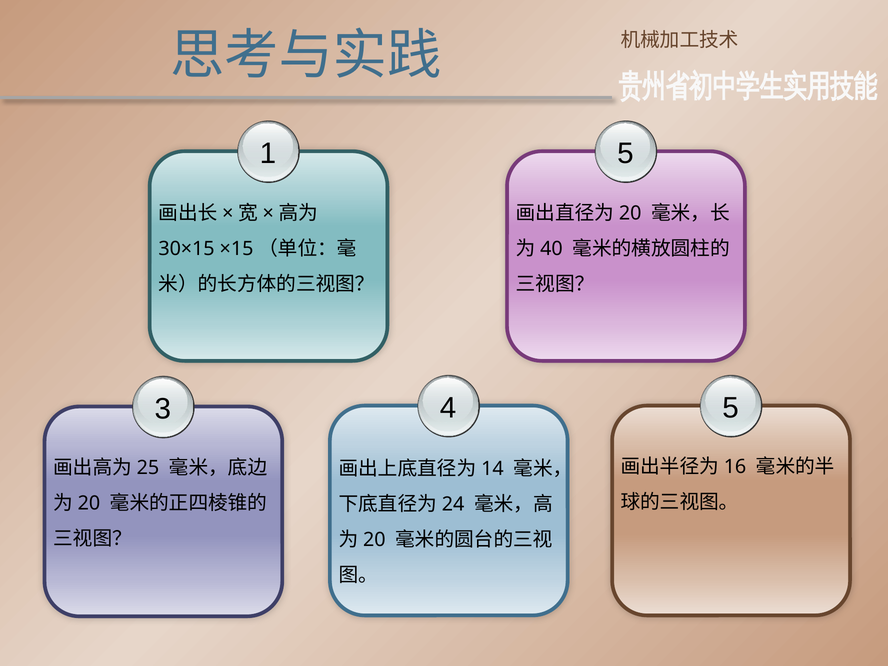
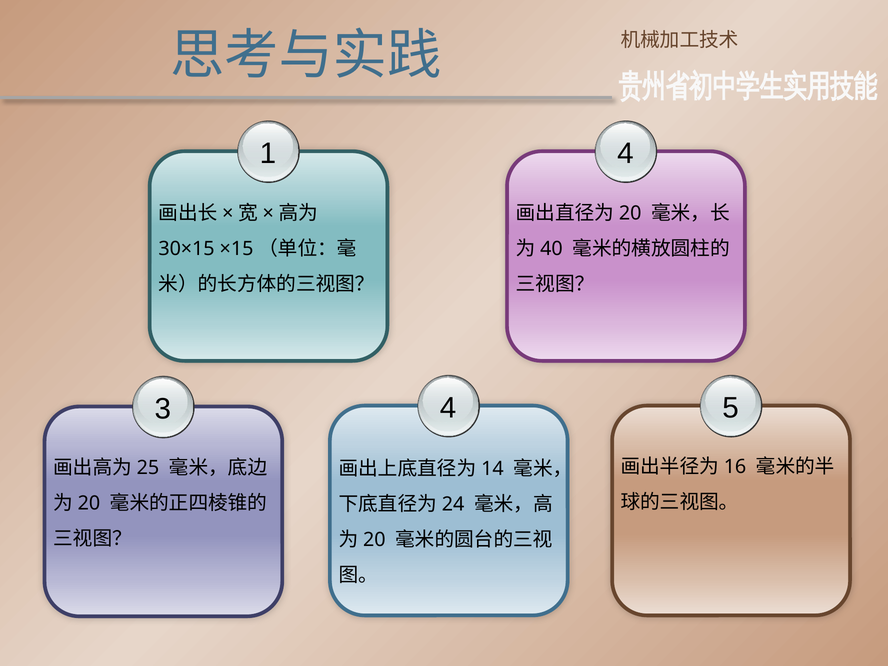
1 5: 5 -> 4
